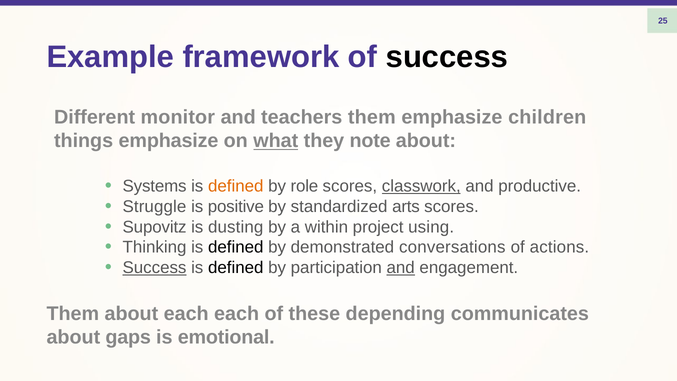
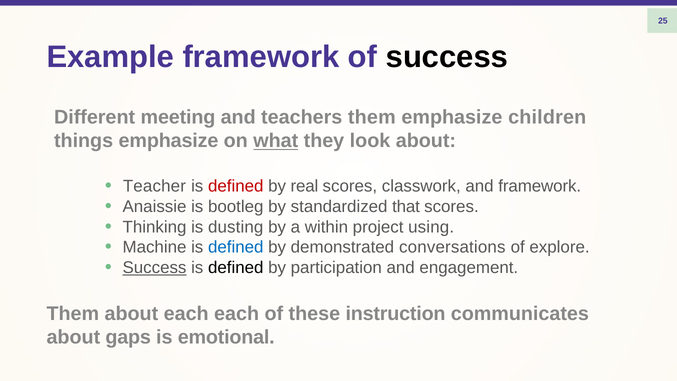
monitor: monitor -> meeting
note: note -> look
Systems: Systems -> Teacher
defined at (236, 186) colour: orange -> red
role: role -> real
classwork underline: present -> none
and productive: productive -> framework
Struggle: Struggle -> Anaissie
positive: positive -> bootleg
arts: arts -> that
Supovitz: Supovitz -> Thinking
Thinking: Thinking -> Machine
defined at (236, 247) colour: black -> blue
actions: actions -> explore
and at (401, 268) underline: present -> none
depending: depending -> instruction
